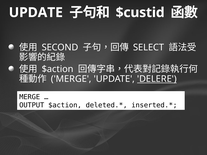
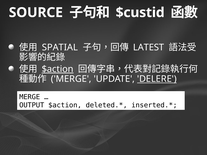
UPDATE at (36, 13): UPDATE -> SOURCE
SECOND: SECOND -> SPATIAL
SELECT: SELECT -> LATEST
$action at (58, 69) underline: none -> present
